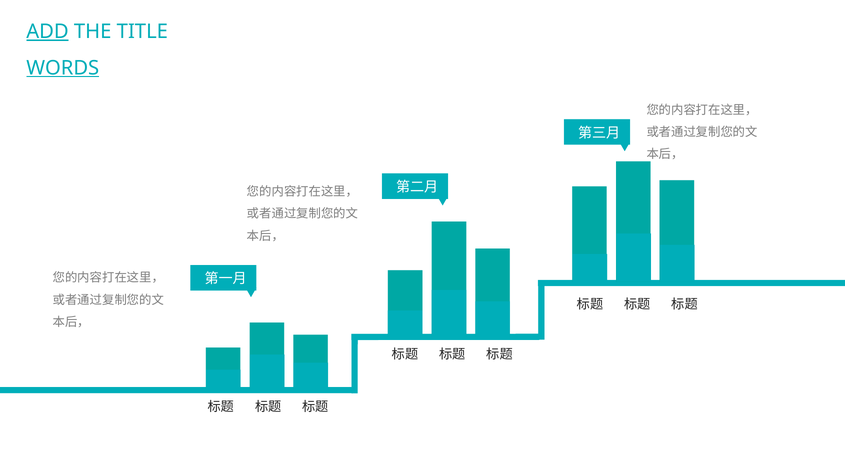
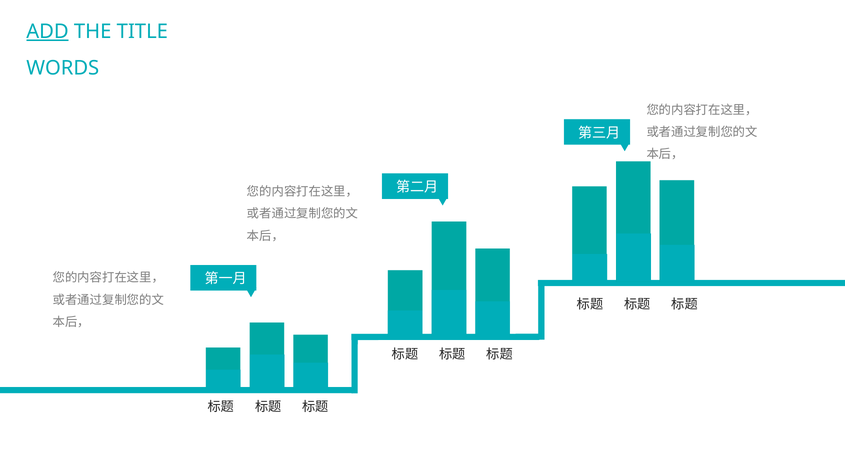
WORDS underline: present -> none
